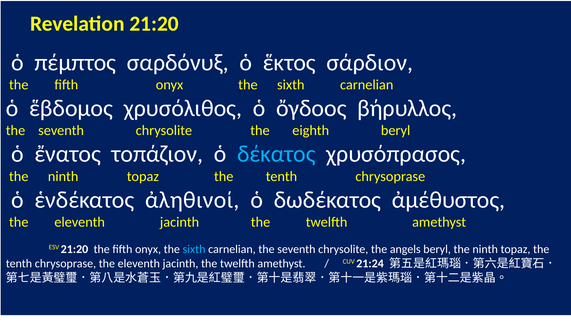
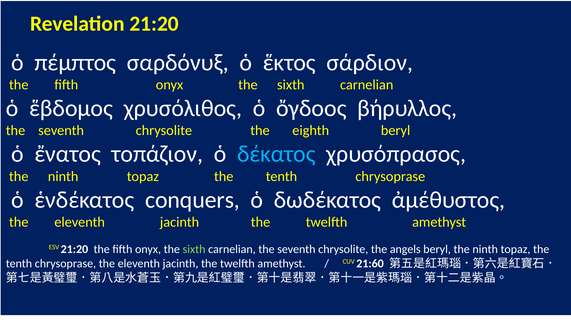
ἀληθινοί: ἀληθινοί -> conquers
sixth at (194, 249) colour: light blue -> light green
21:24: 21:24 -> 21:60
